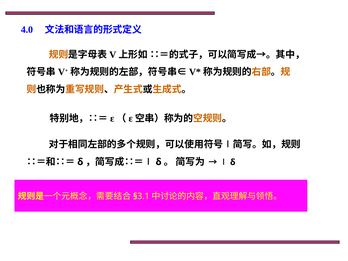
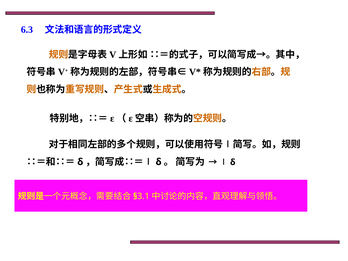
4.0: 4.0 -> 6.3
